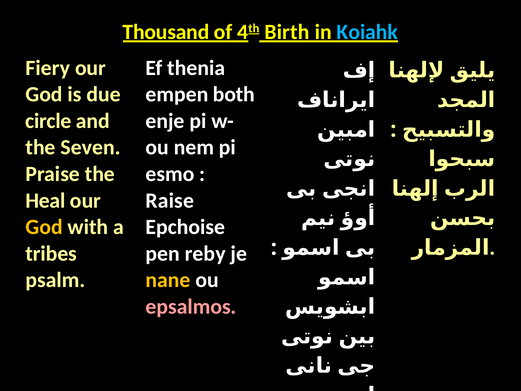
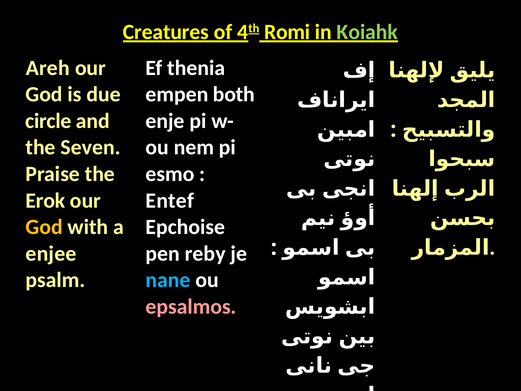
Thousand: Thousand -> Creatures
Birth: Birth -> Romi
Koiahk colour: light blue -> light green
Fiery: Fiery -> Areh
Heal: Heal -> Erok
Raise: Raise -> Entef
tribes: tribes -> enjee
nane colour: yellow -> light blue
